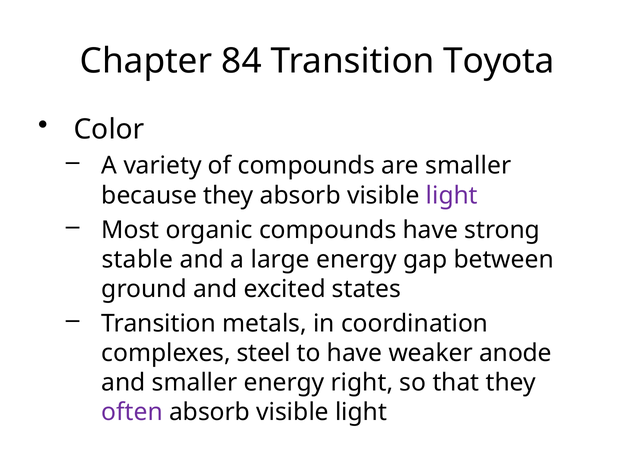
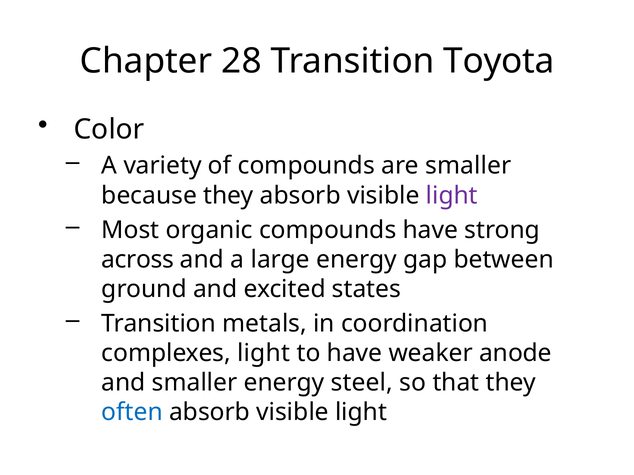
84: 84 -> 28
stable: stable -> across
complexes steel: steel -> light
right: right -> steel
often colour: purple -> blue
